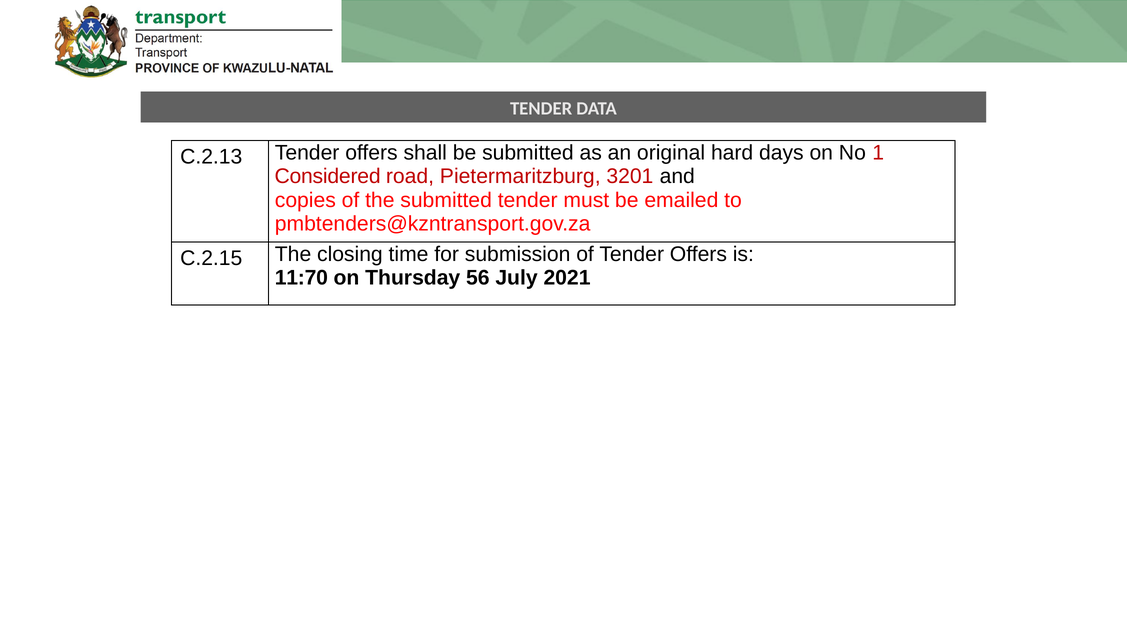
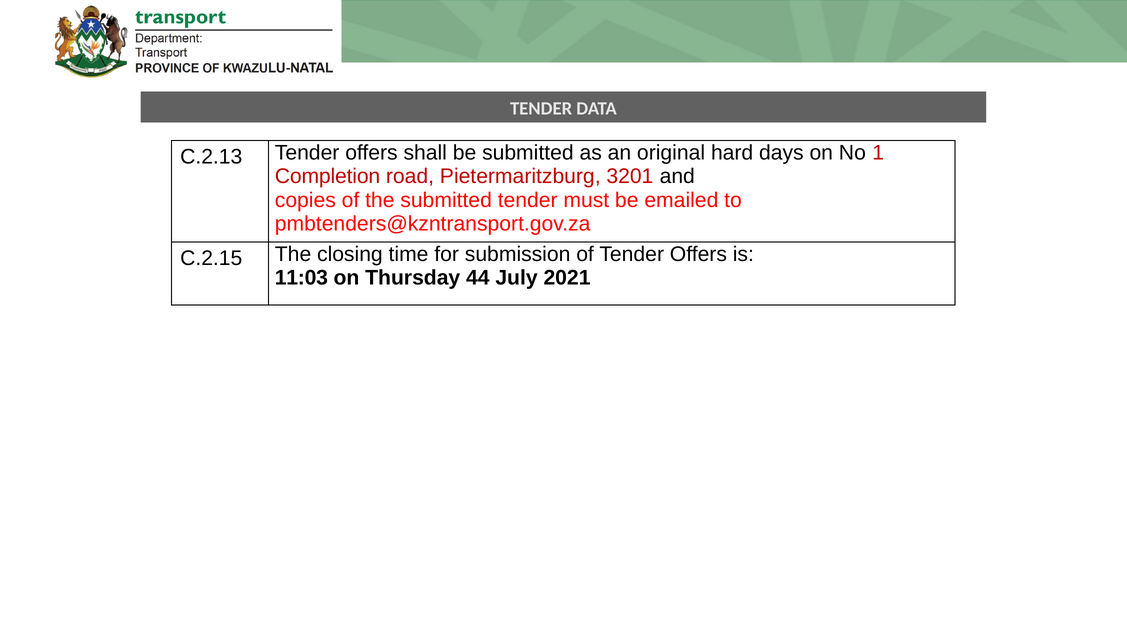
Considered: Considered -> Completion
11:70: 11:70 -> 11:03
56: 56 -> 44
